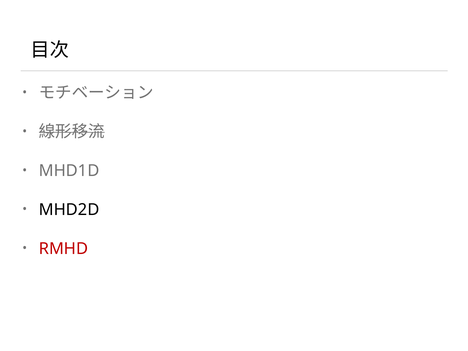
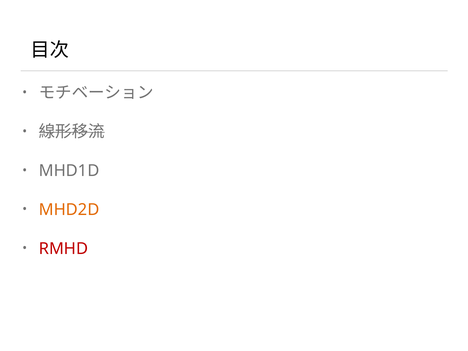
MHD2D colour: black -> orange
